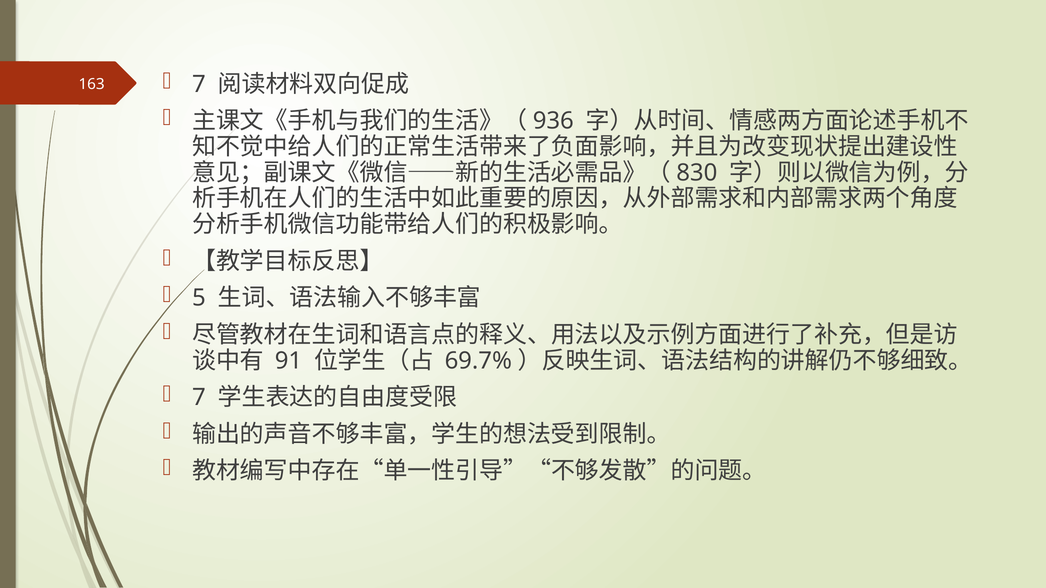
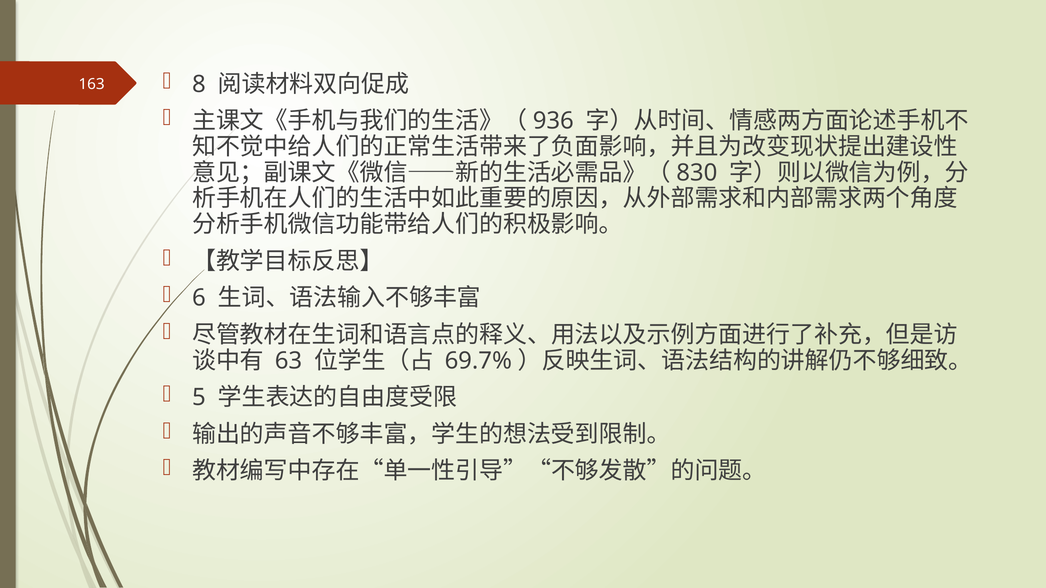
7 at (199, 84): 7 -> 8
5: 5 -> 6
91: 91 -> 63
7 at (199, 398): 7 -> 5
